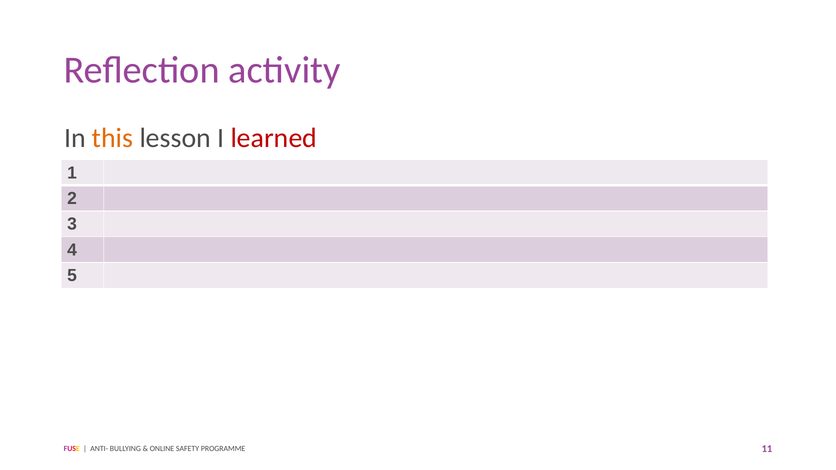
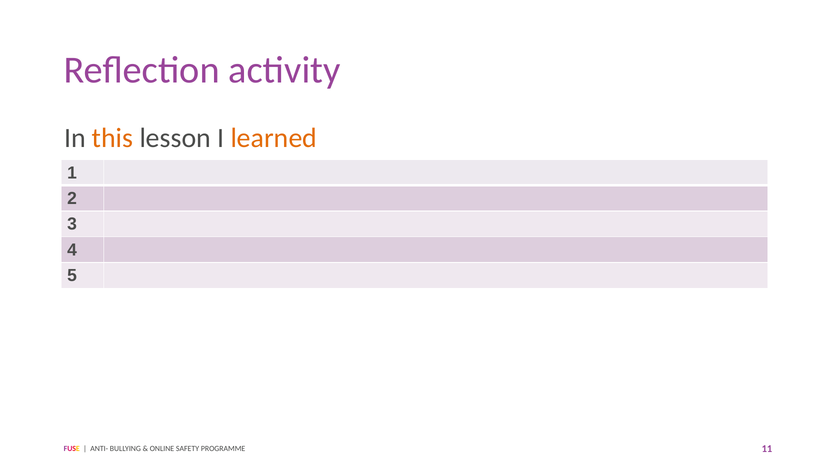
learned colour: red -> orange
